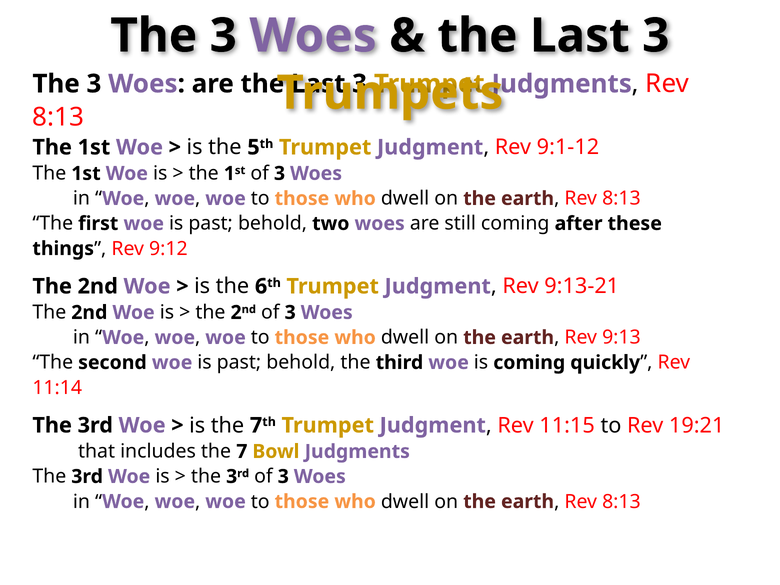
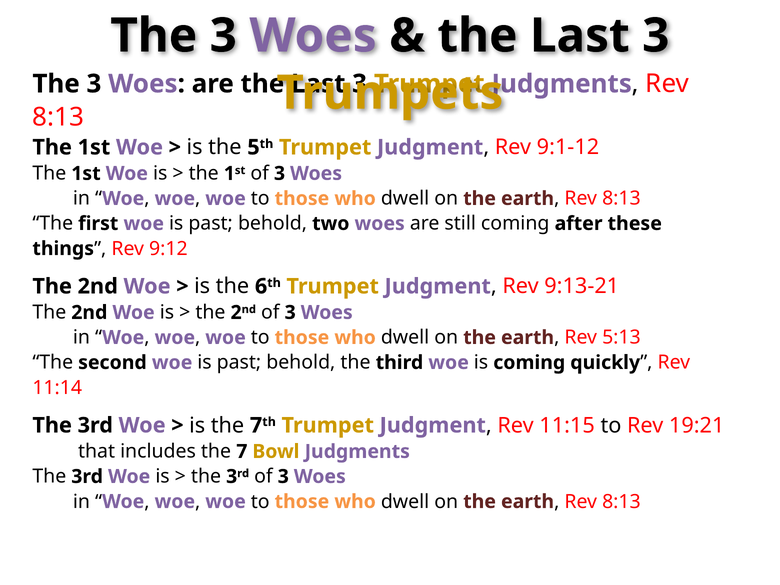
9:13: 9:13 -> 5:13
